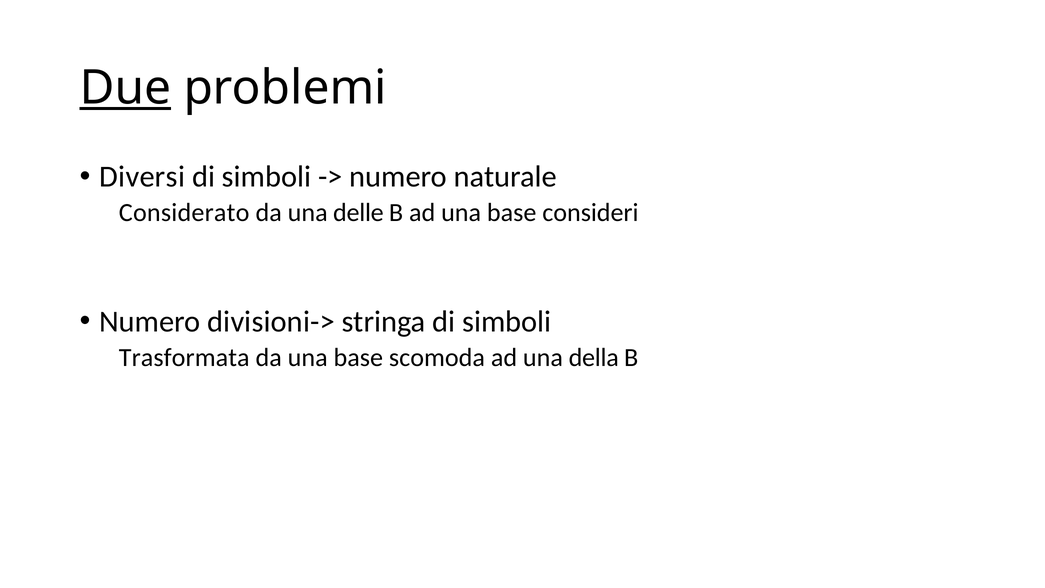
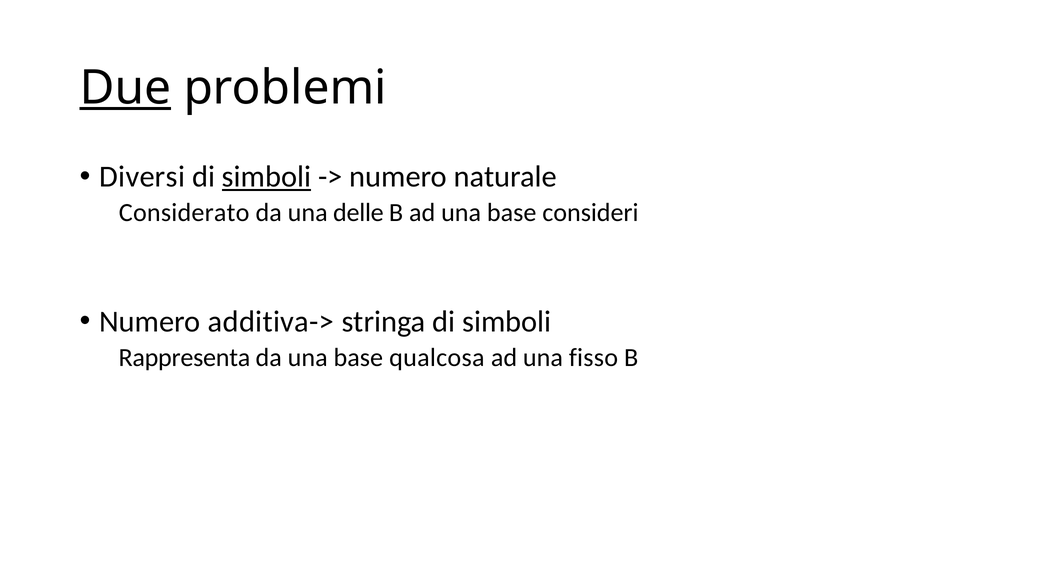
simboli at (267, 177) underline: none -> present
divisioni->: divisioni-> -> additiva->
Trasformata: Trasformata -> Rappresenta
scomoda: scomoda -> qualcosa
della: della -> fisso
